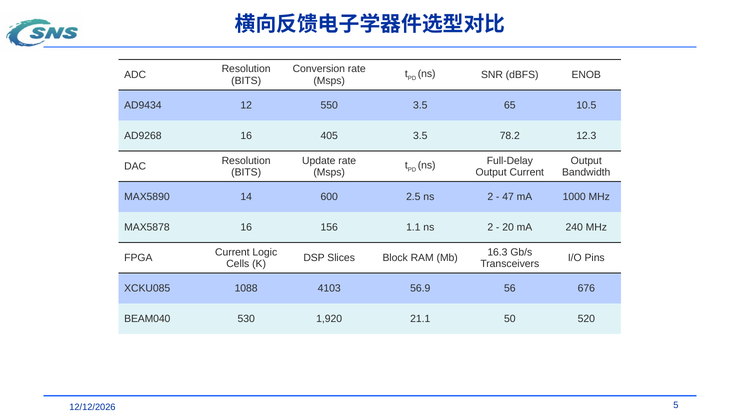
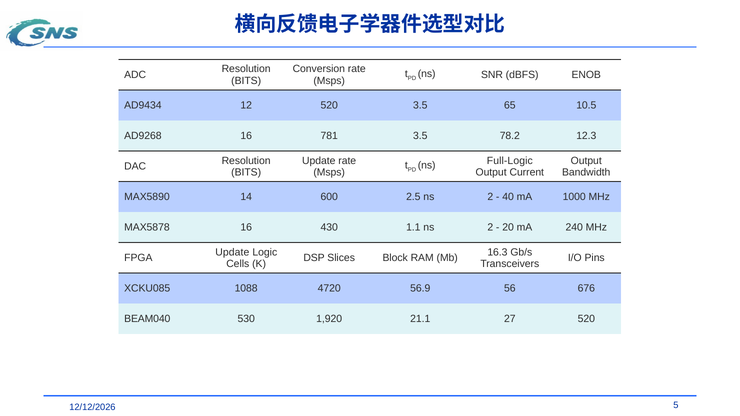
12 550: 550 -> 520
405: 405 -> 781
Full-Delay: Full-Delay -> Full-Logic
47: 47 -> 40
156: 156 -> 430
Current at (232, 252): Current -> Update
4103: 4103 -> 4720
50: 50 -> 27
